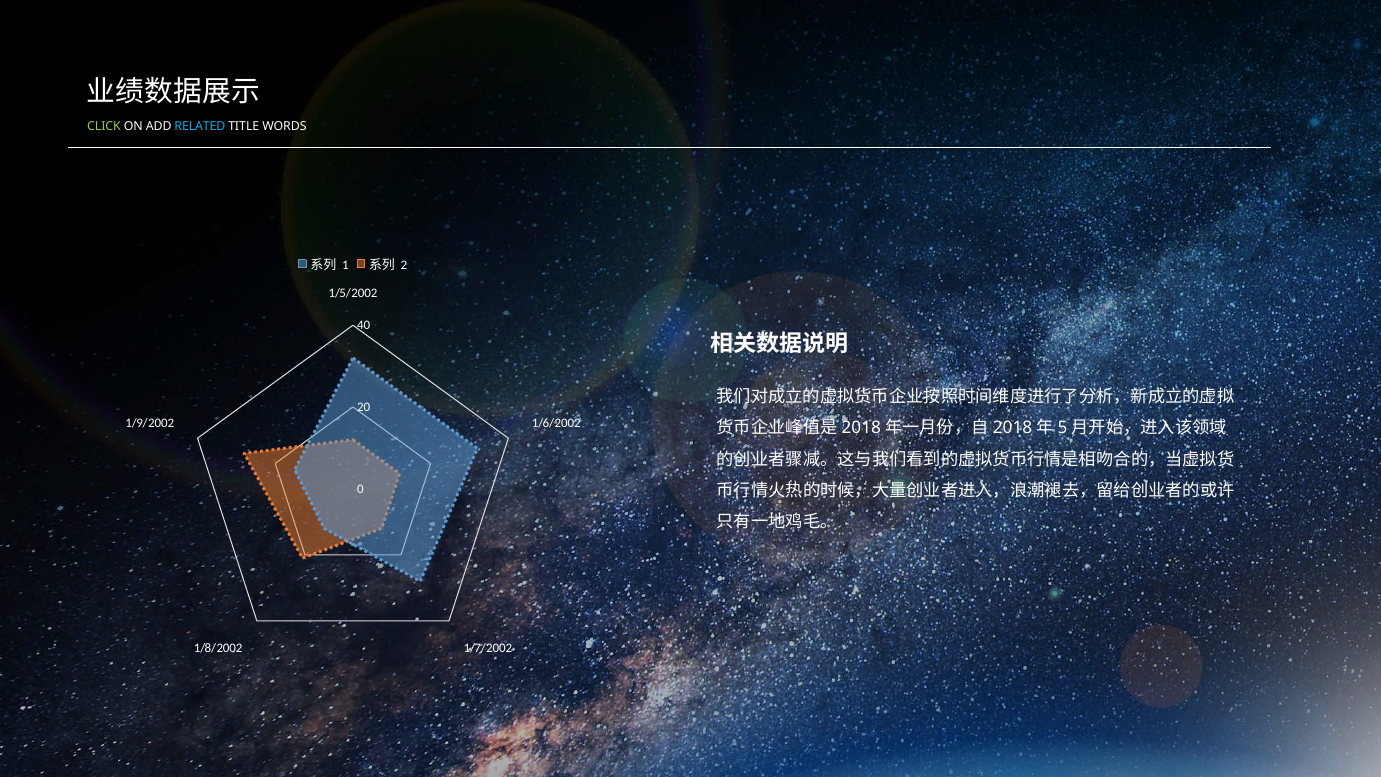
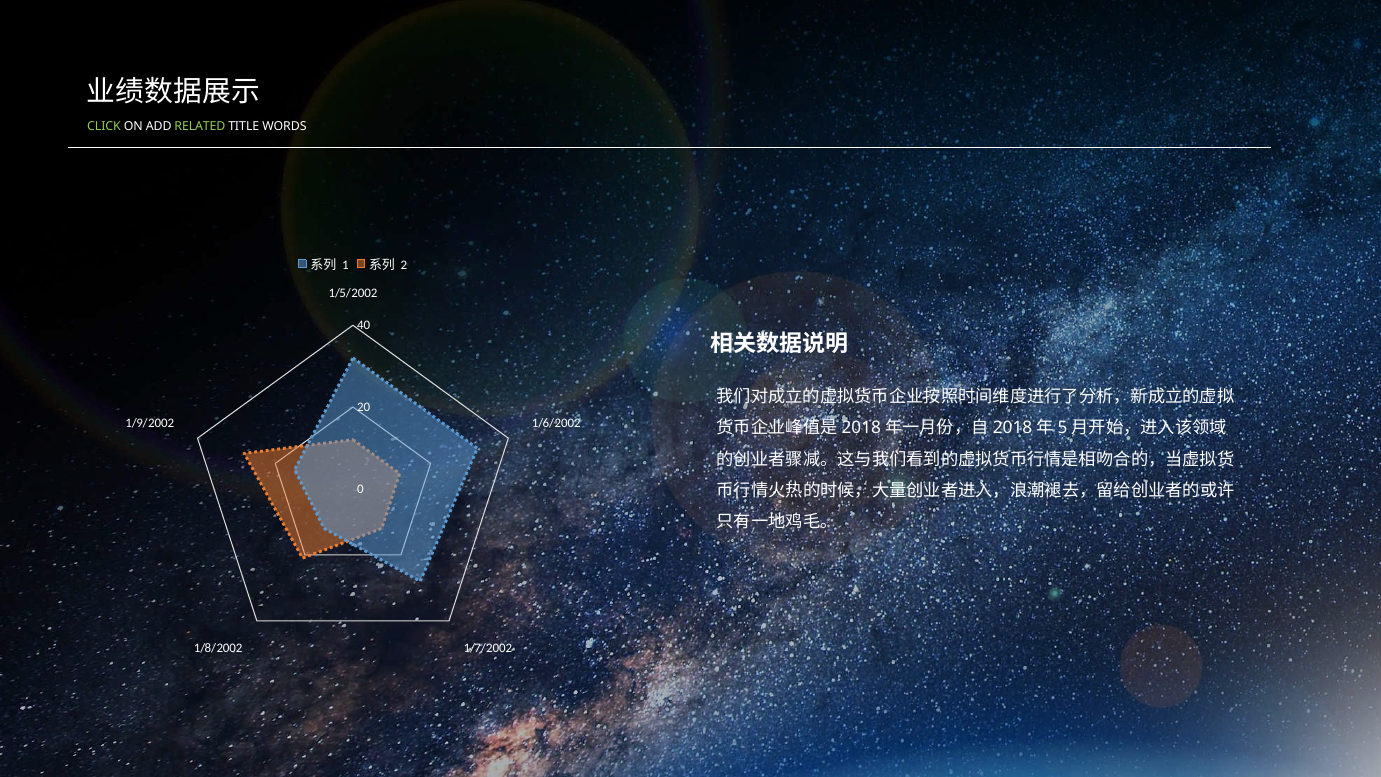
RELATED colour: light blue -> light green
